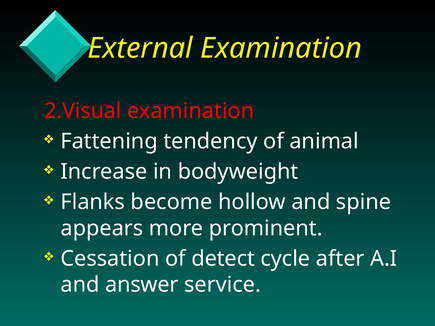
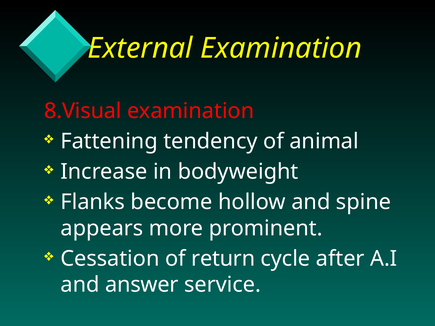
2.Visual: 2.Visual -> 8.Visual
detect: detect -> return
